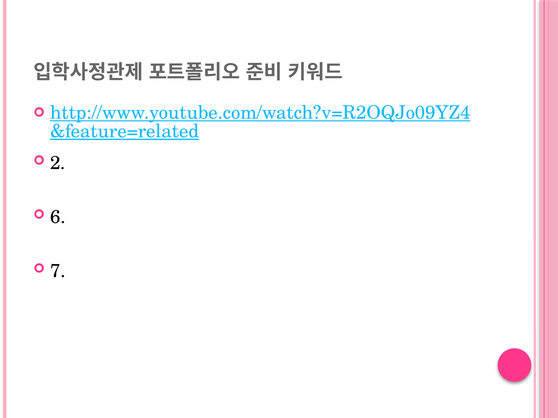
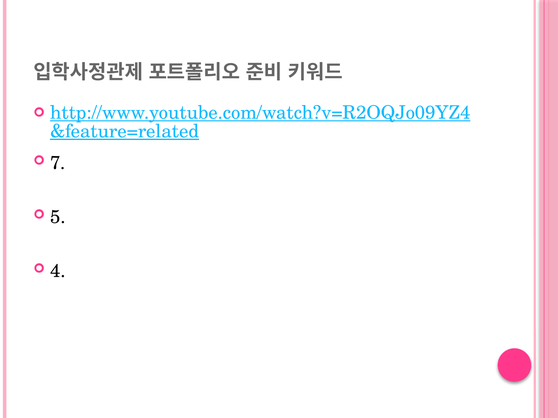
2: 2 -> 7
6: 6 -> 5
7: 7 -> 4
